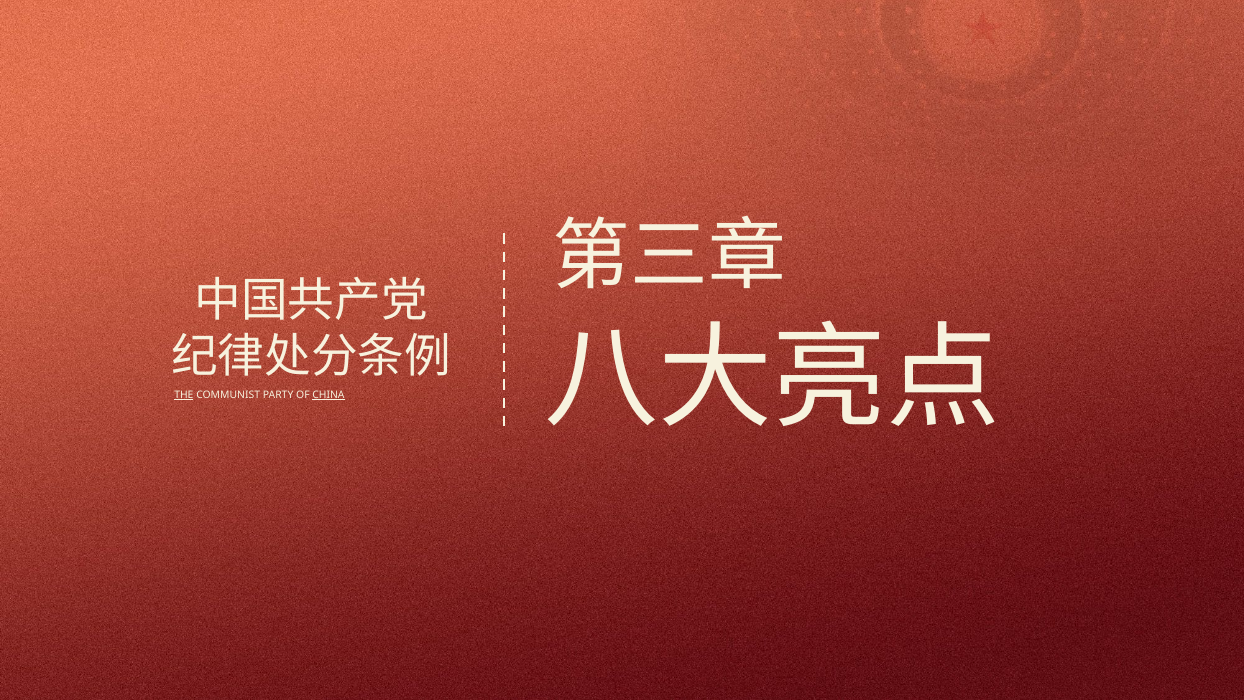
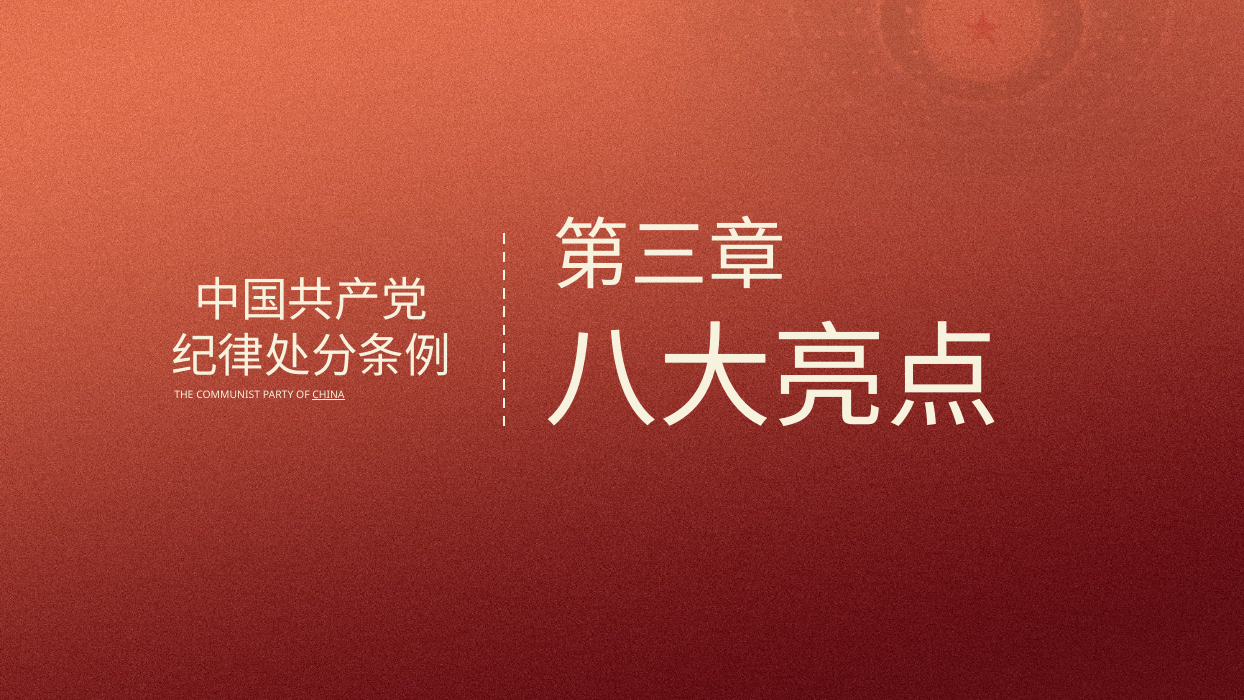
THE underline: present -> none
